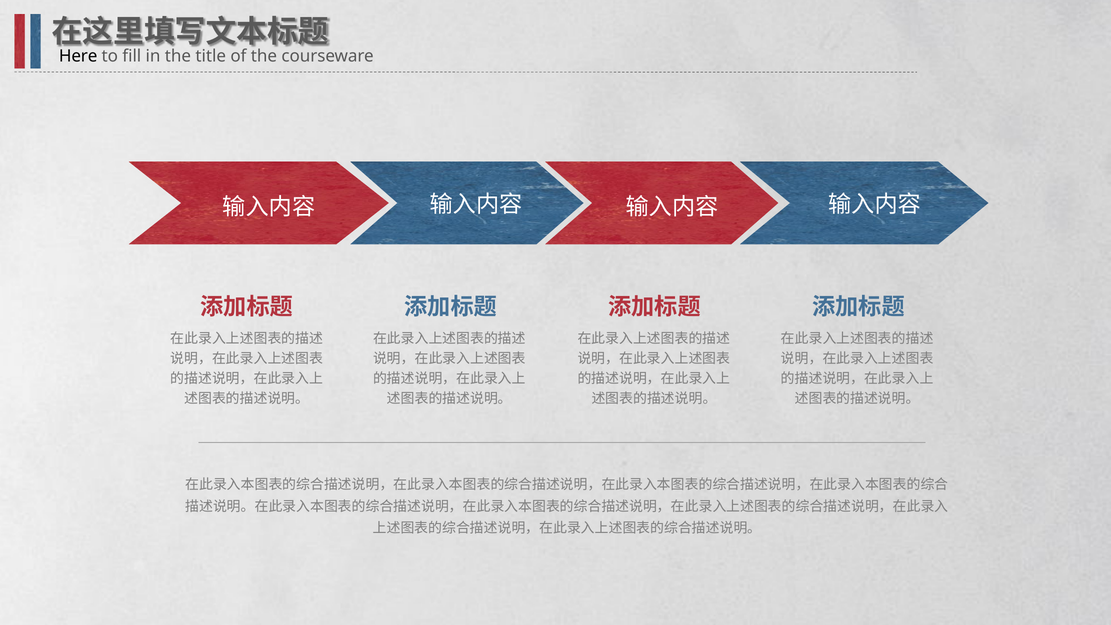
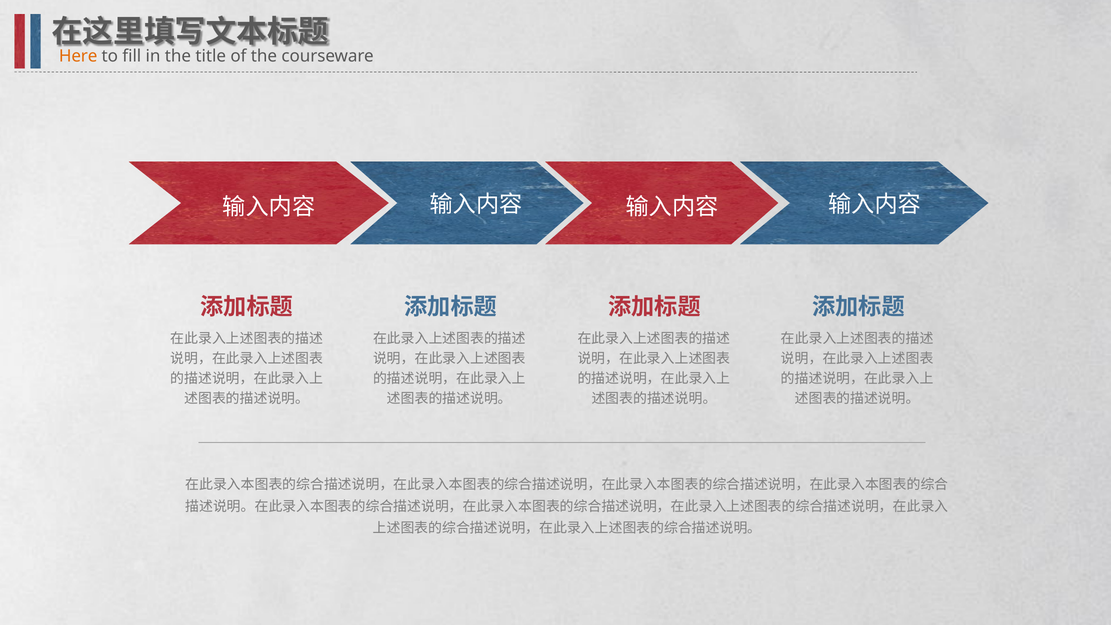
Here colour: black -> orange
